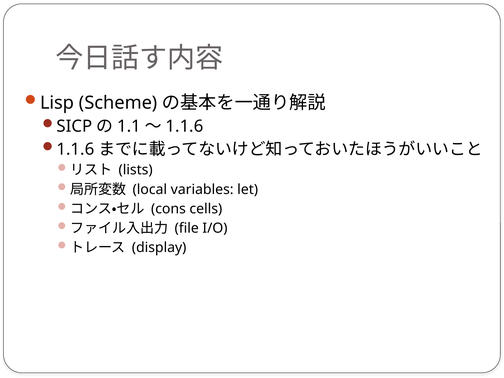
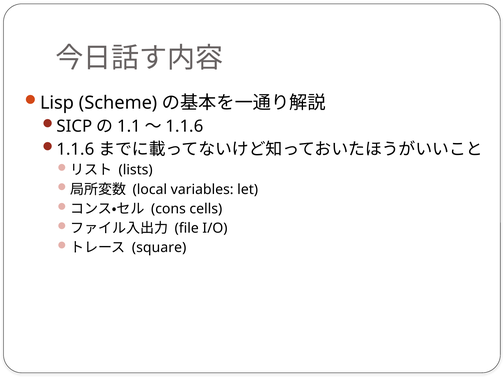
display: display -> square
